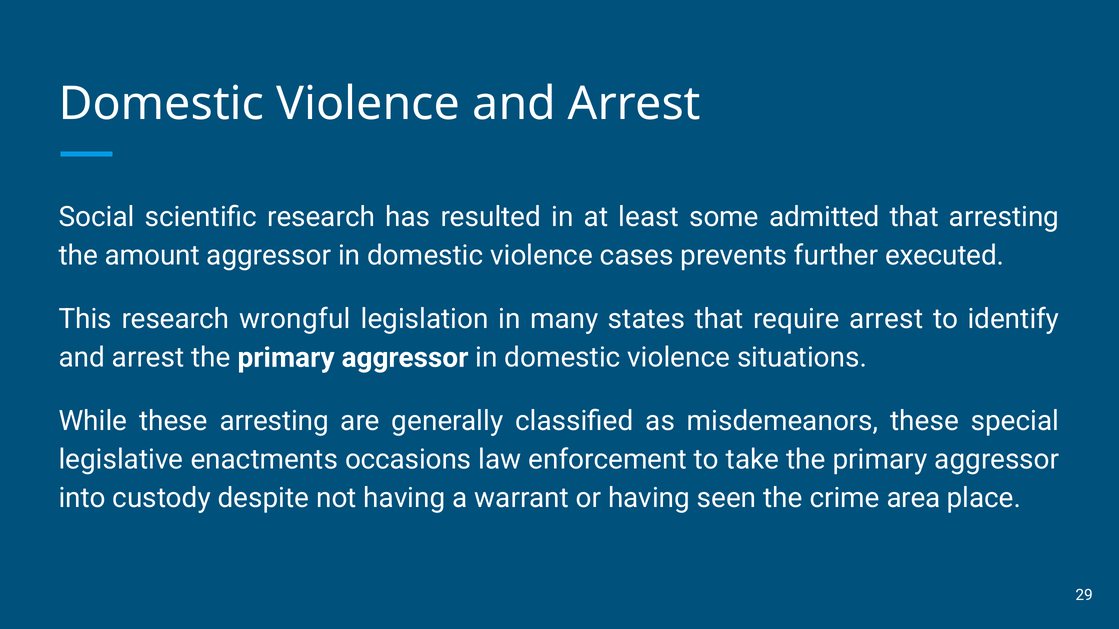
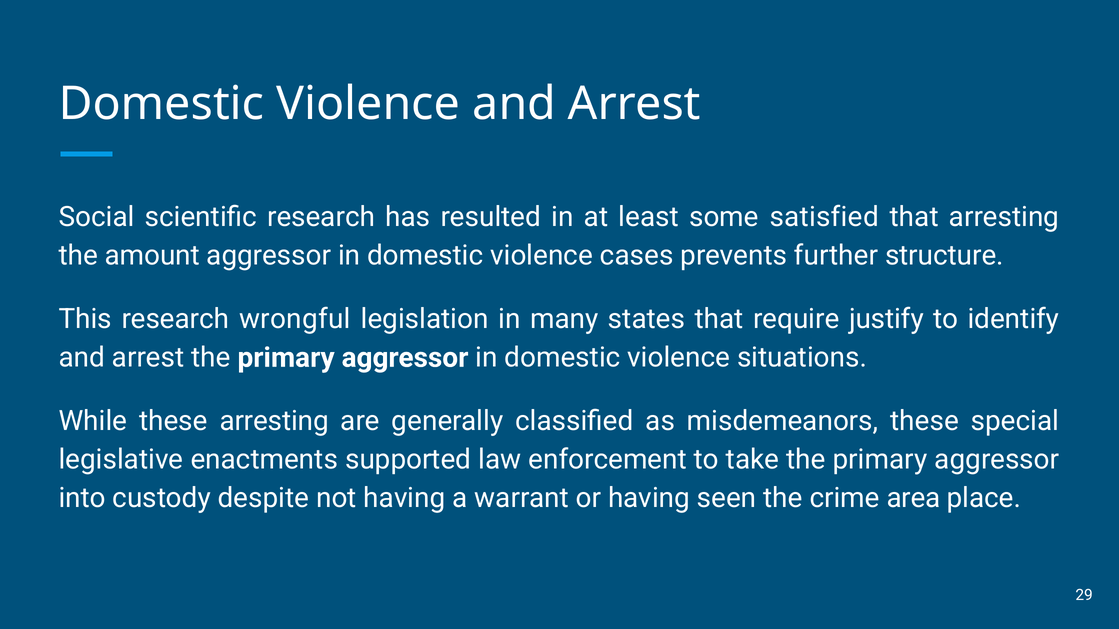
admitted: admitted -> satisfied
executed: executed -> structure
require arrest: arrest -> justify
occasions: occasions -> supported
